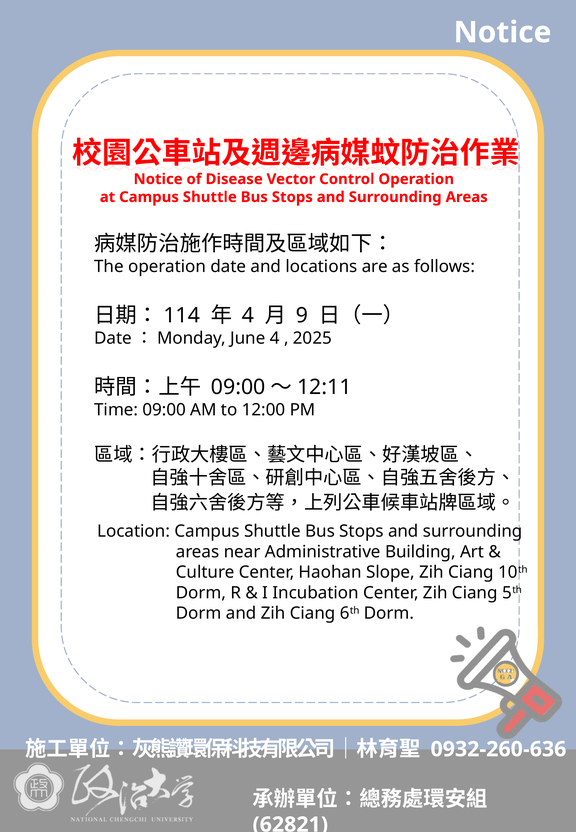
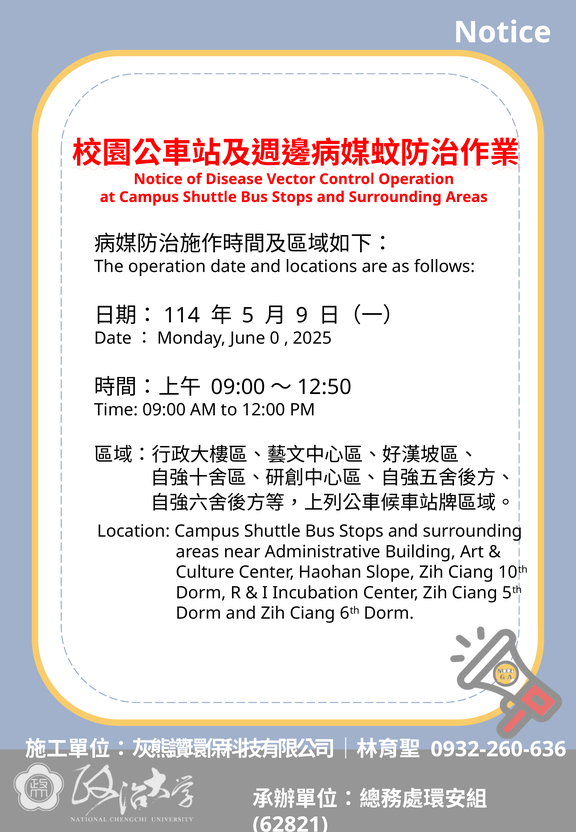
4 at (248, 315): 4 -> 5
June 4: 4 -> 0
12:11: 12:11 -> 12:50
